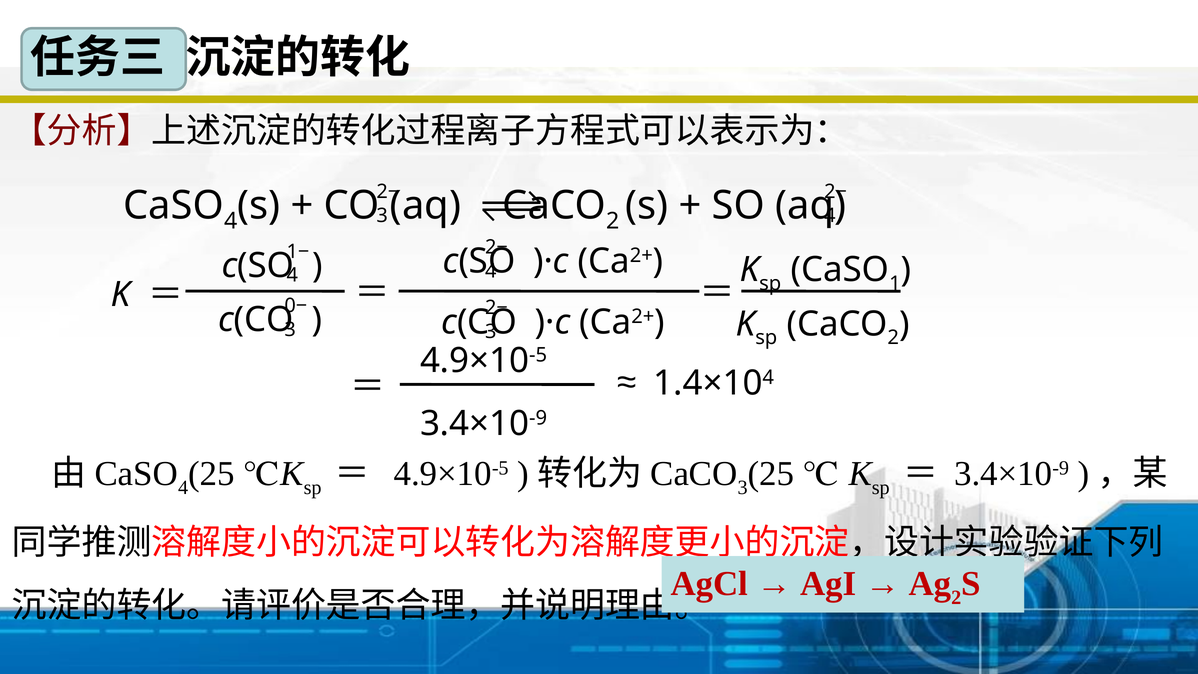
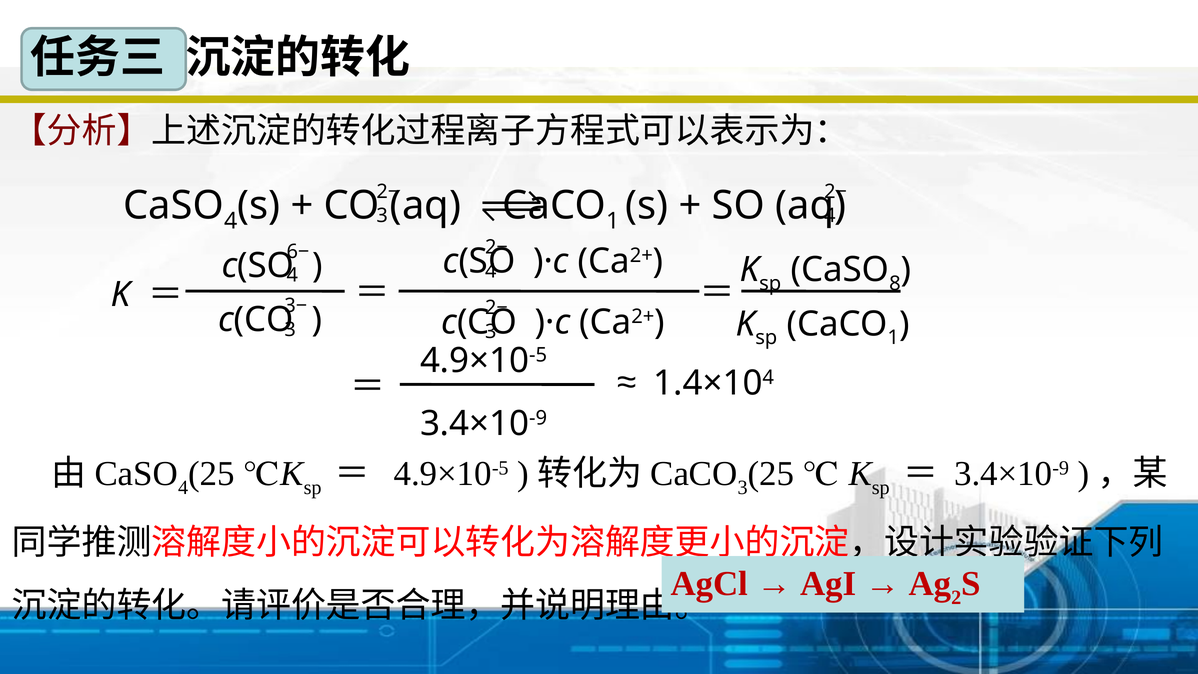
2 at (613, 221): 2 -> 1
1−: 1− -> 6−
1: 1 -> 8
0−: 0− -> 3−
2 at (893, 338): 2 -> 1
